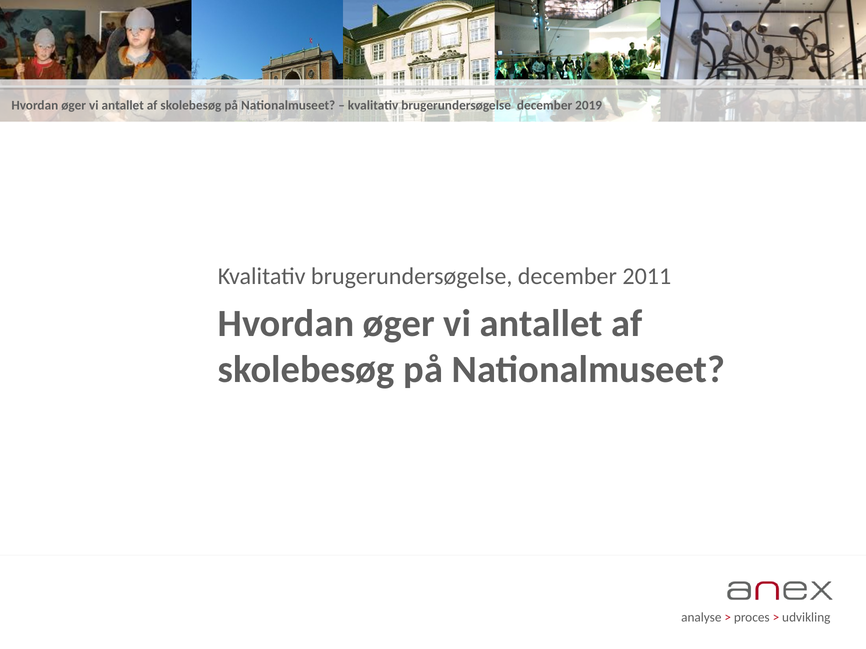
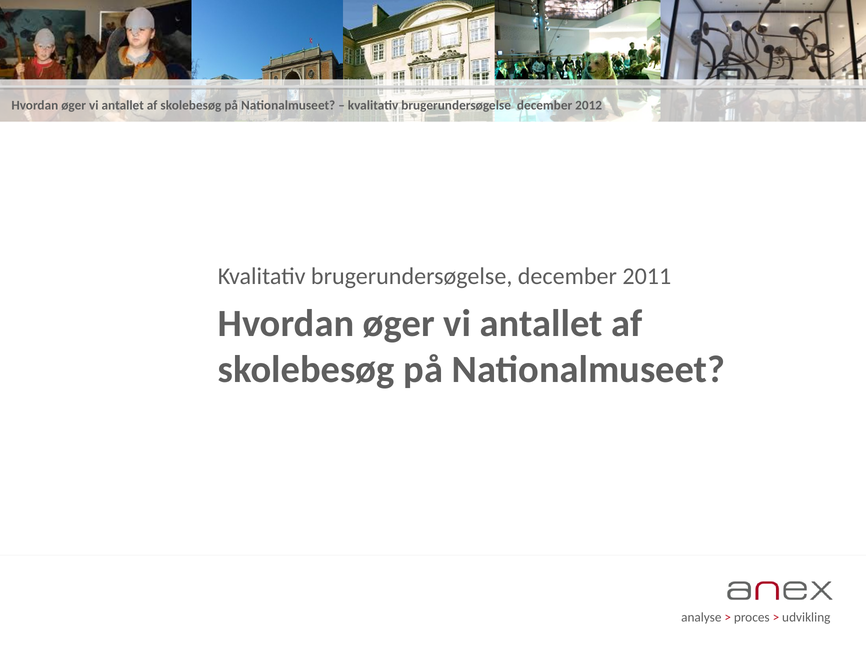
2019: 2019 -> 2012
